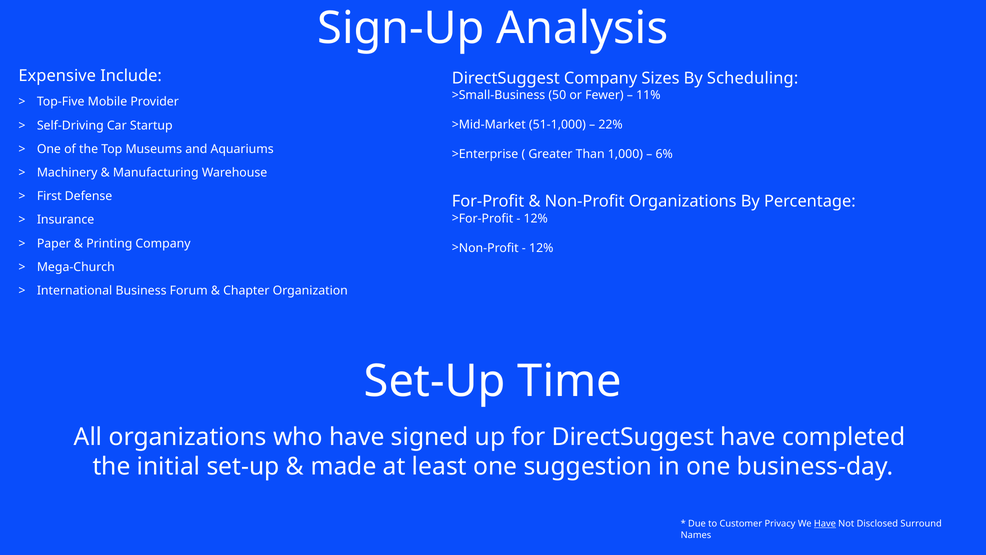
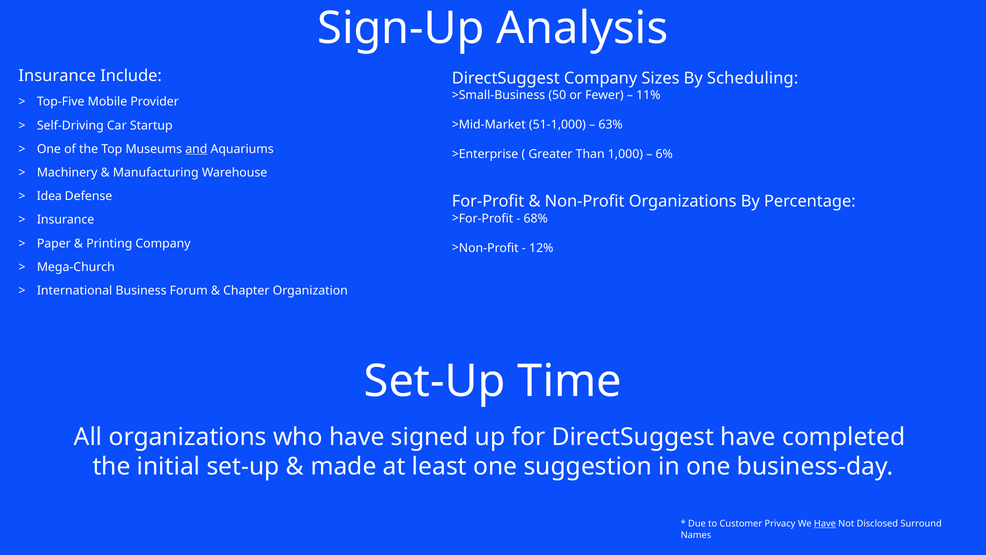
Expensive at (57, 76): Expensive -> Insurance
22%: 22% -> 63%
and underline: none -> present
First: First -> Idea
12% at (536, 218): 12% -> 68%
